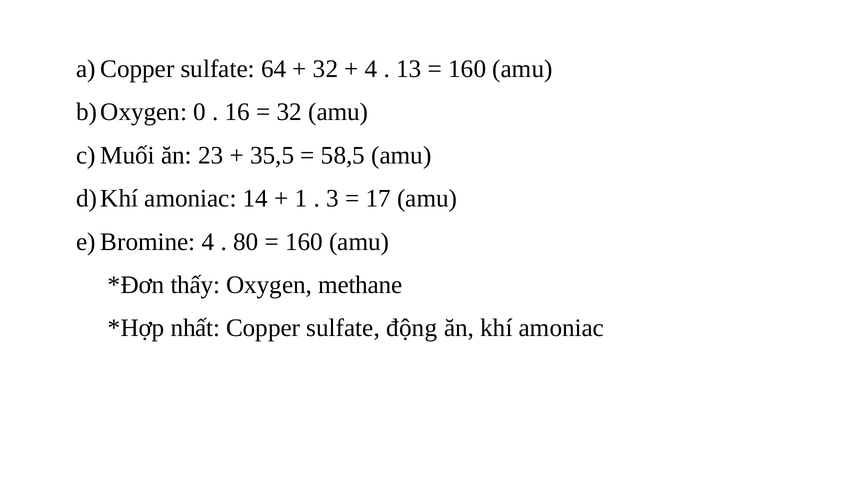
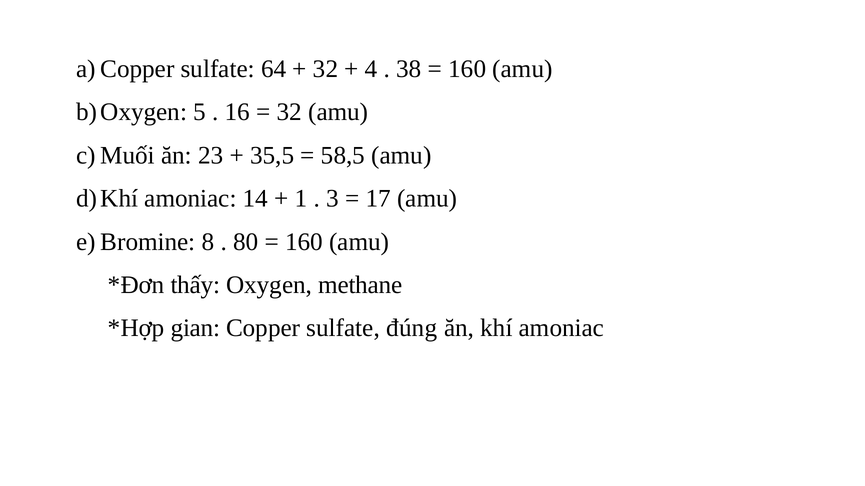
13: 13 -> 38
0: 0 -> 5
4 at (208, 242): 4 -> 8
nhất: nhất -> gian
động: động -> đúng
